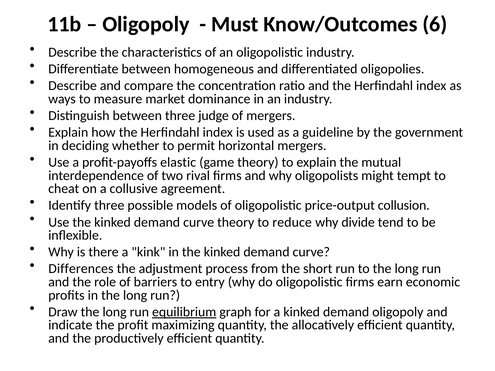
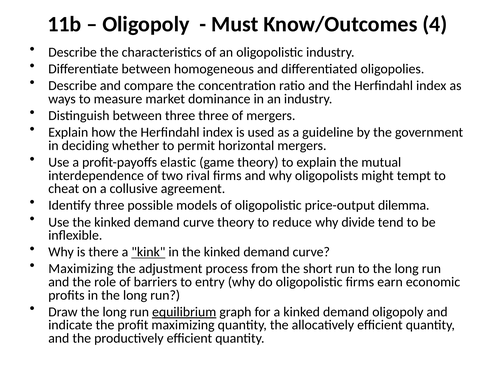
6: 6 -> 4
three judge: judge -> three
collusion: collusion -> dilemma
kink underline: none -> present
Differences at (81, 269): Differences -> Maximizing
